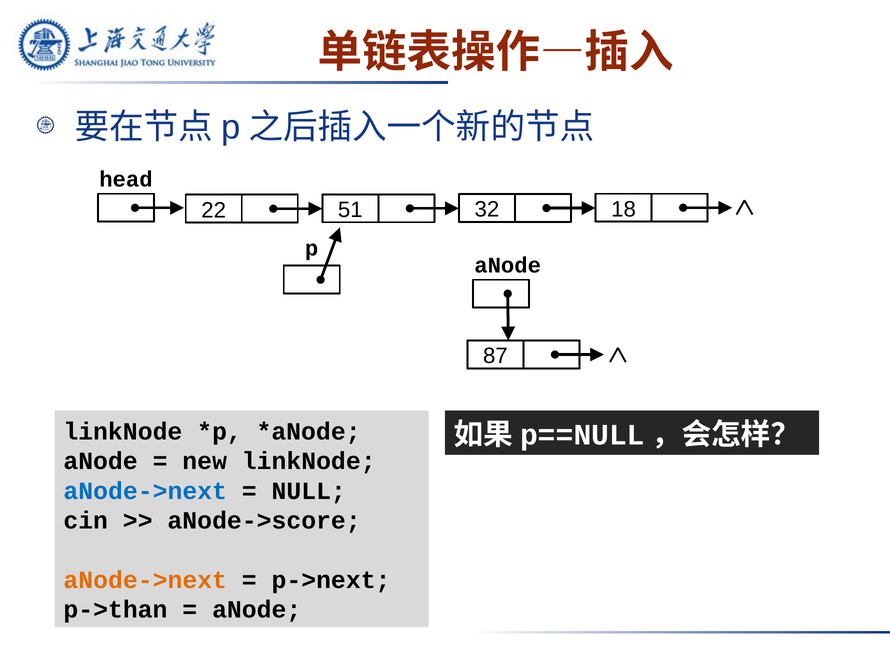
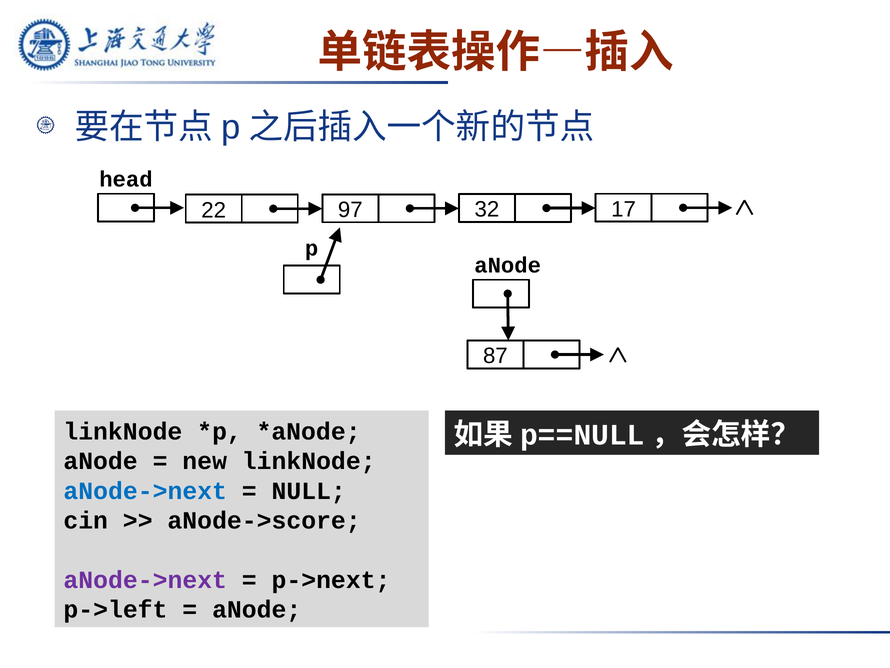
51: 51 -> 97
18: 18 -> 17
aNode->next at (145, 580) colour: orange -> purple
p->than: p->than -> p->left
